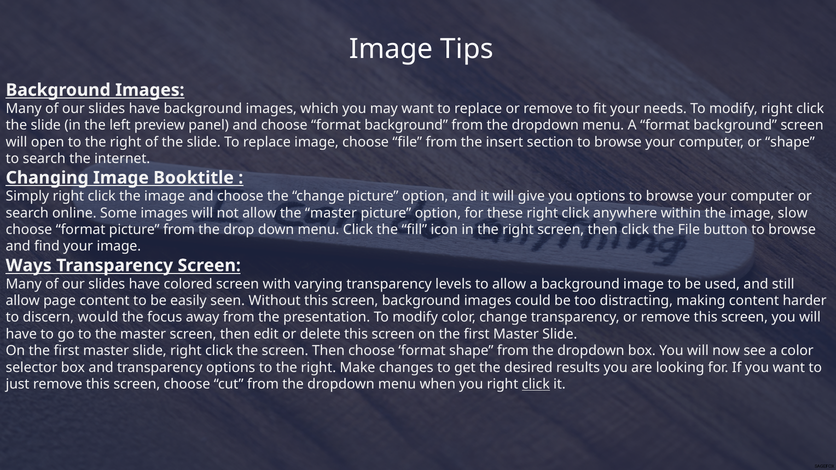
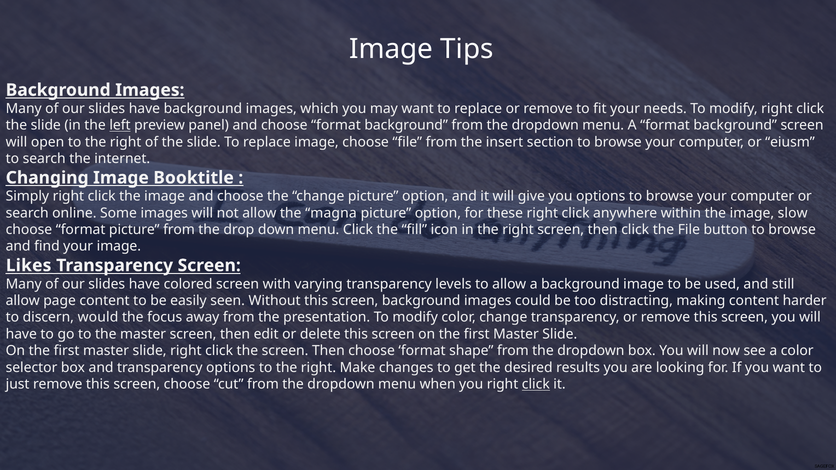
left underline: none -> present
or shape: shape -> eiusm
allow the master: master -> magna
Ways: Ways -> Likes
